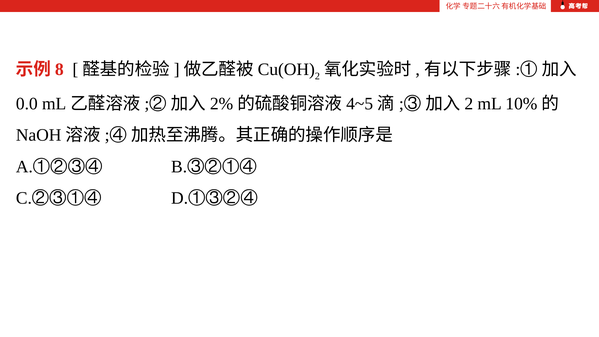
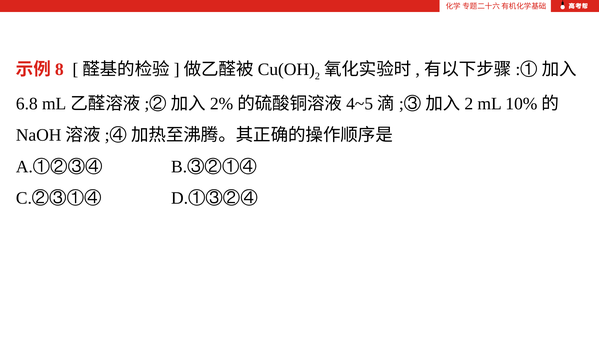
0.0: 0.0 -> 6.8
